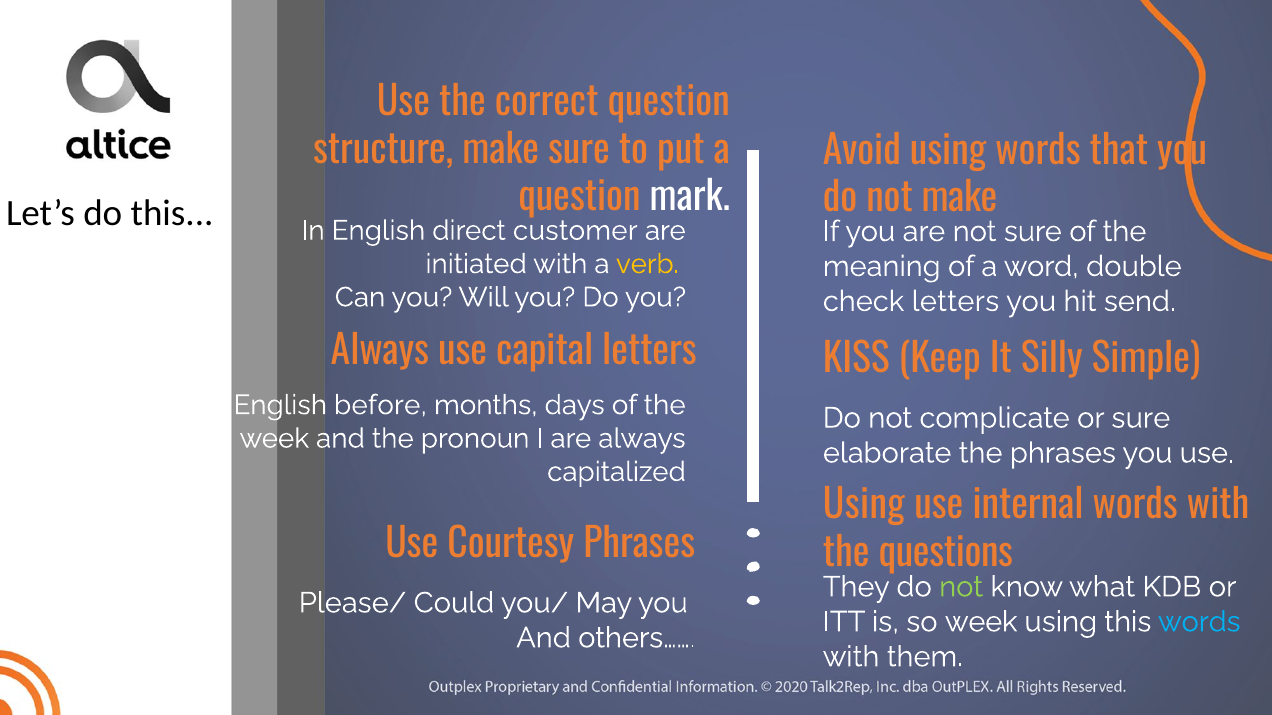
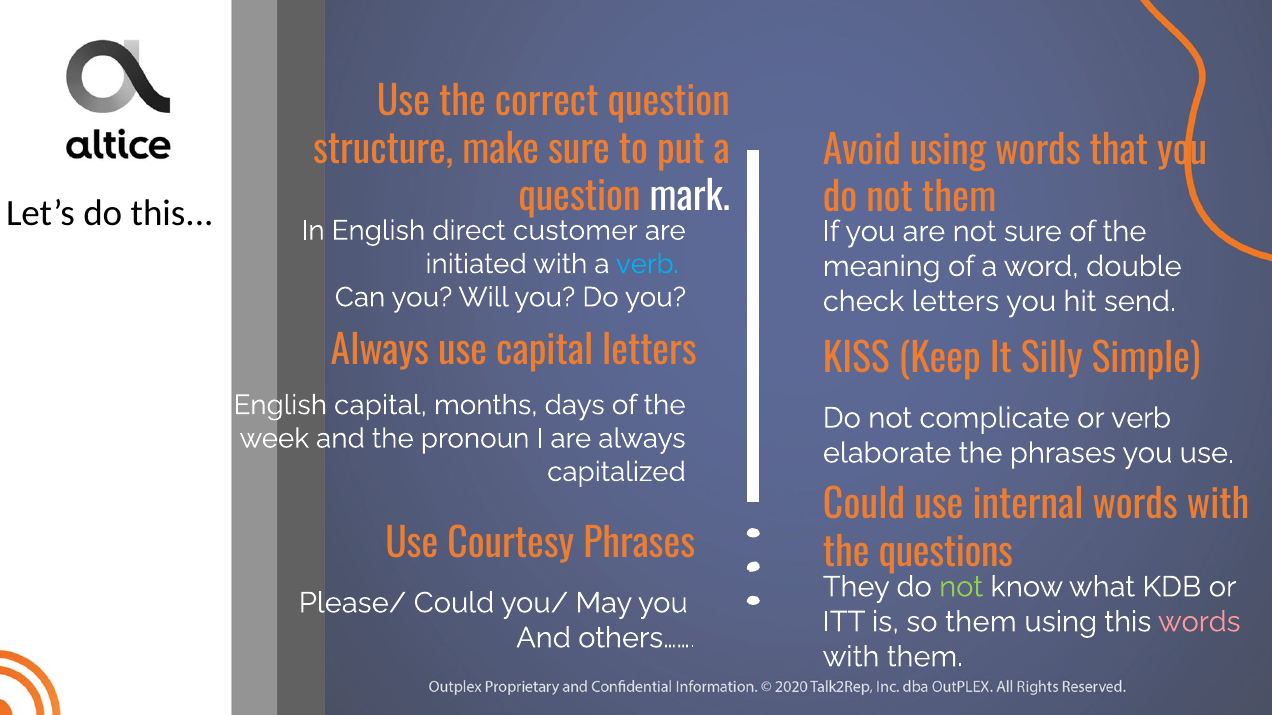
not make: make -> them
verb at (647, 264) colour: yellow -> light blue
English before: before -> capital
or sure: sure -> verb
Using at (864, 506): Using -> Could
so week: week -> them
words at (1199, 622) colour: light blue -> pink
